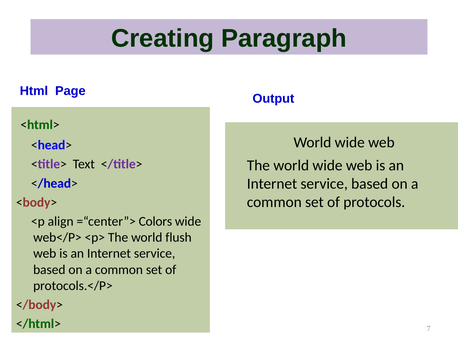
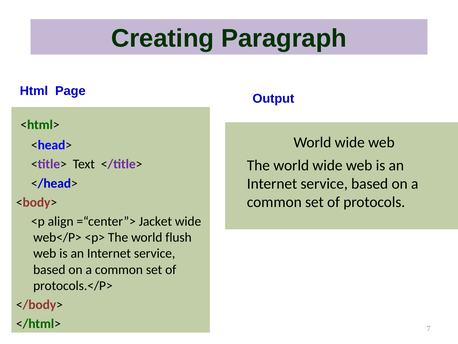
Colors: Colors -> Jacket
